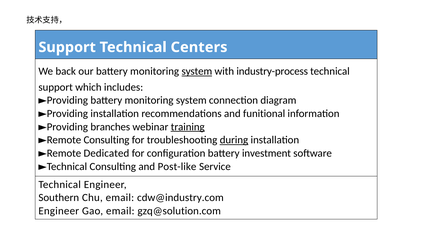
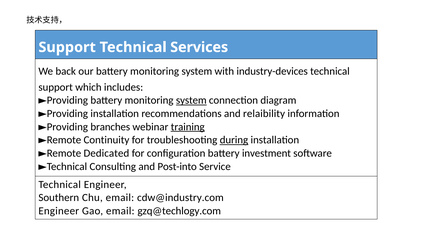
Centers: Centers -> Services
system at (197, 71) underline: present -> none
industry-process: industry-process -> industry-devices
system at (191, 100) underline: none -> present
funitional: funitional -> relaibility
►Remote Consulting: Consulting -> Continuity
Post-like: Post-like -> Post-into
gzq@solution.com: gzq@solution.com -> gzq@techlogy.com
